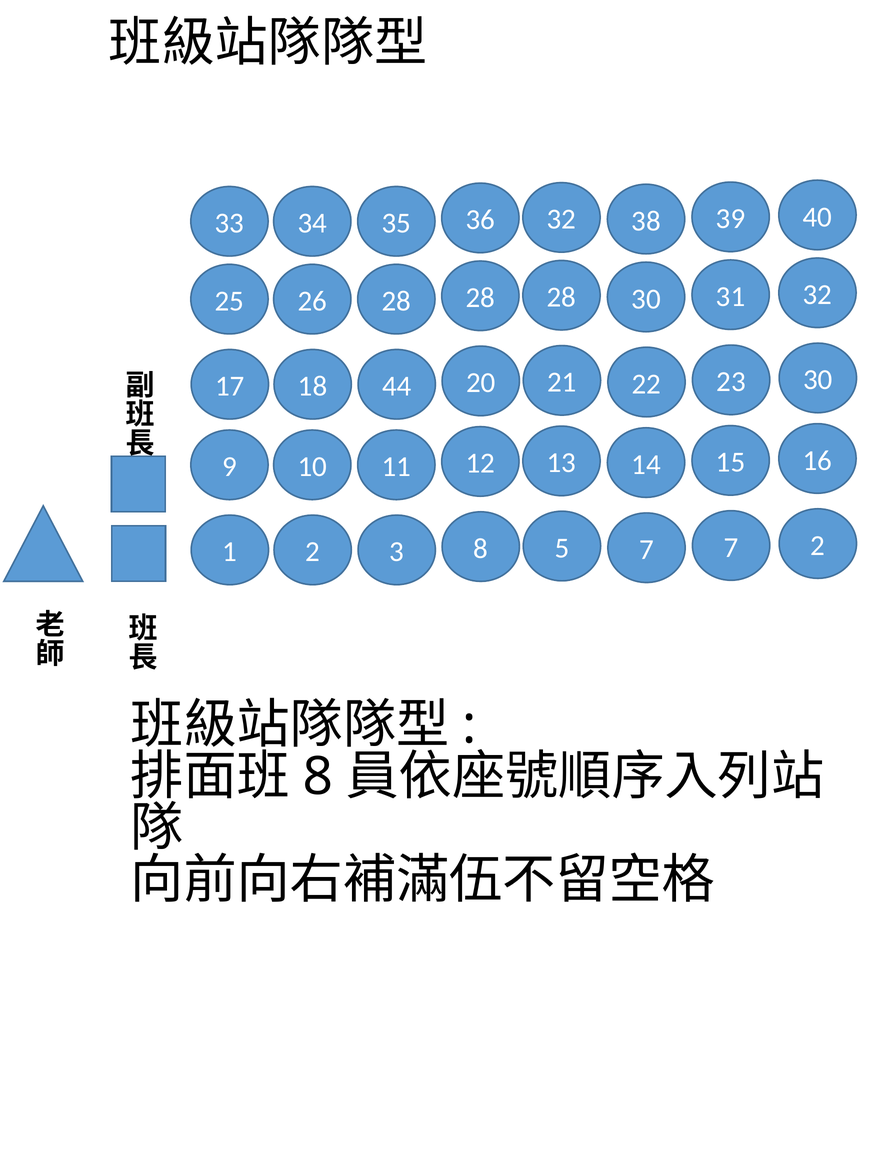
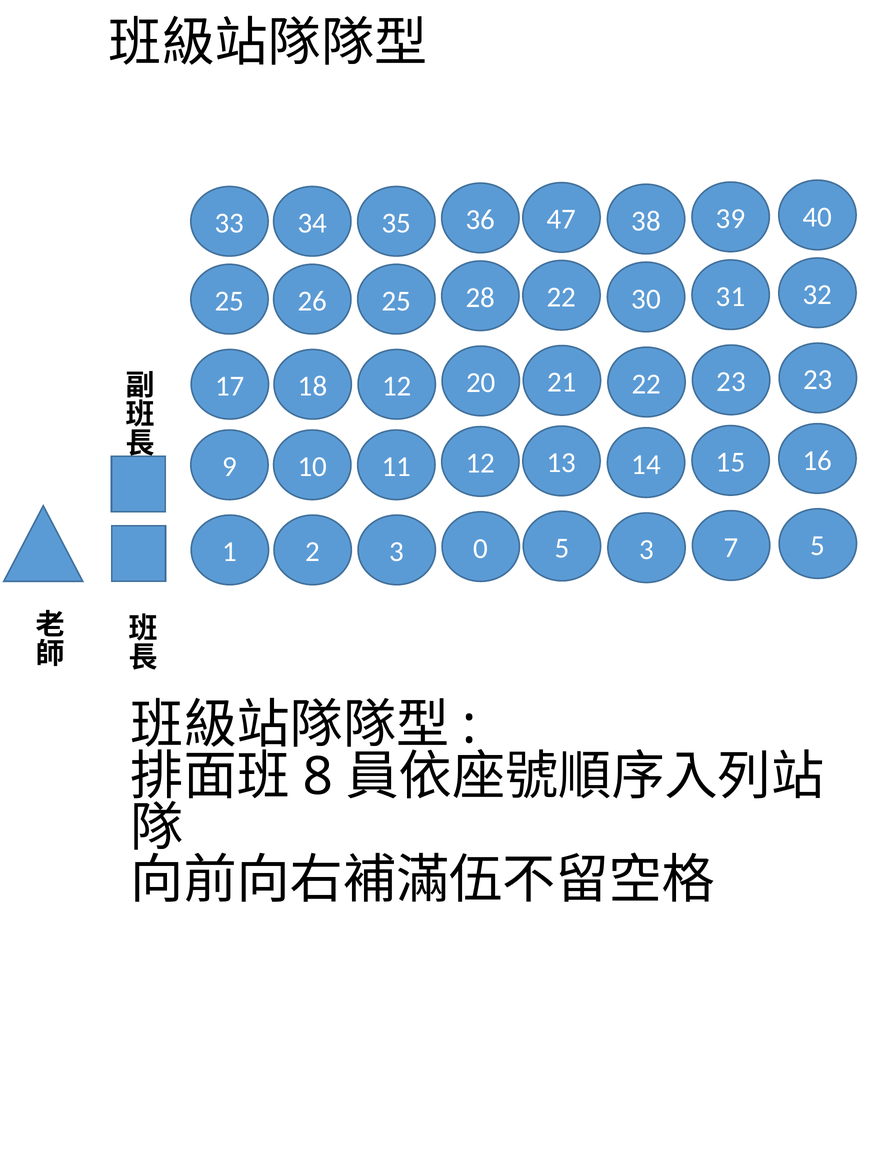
36 32: 32 -> 47
26 28: 28 -> 25
28 at (561, 298): 28 -> 22
18 44: 44 -> 12
23 30: 30 -> 23
3 8: 8 -> 0
5 7: 7 -> 3
7 2: 2 -> 5
